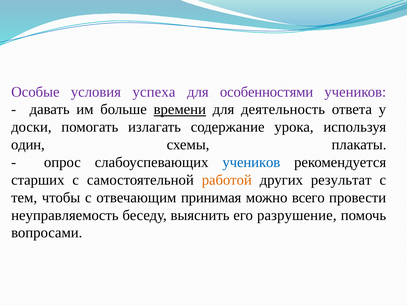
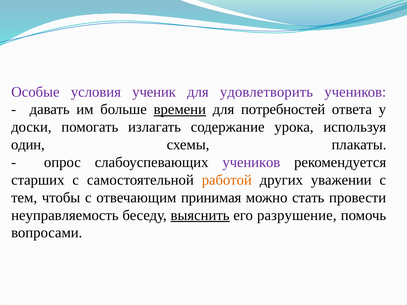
успеха: успеха -> ученик
особенностями: особенностями -> удовлетворить
деятельность: деятельность -> потребностей
учеников at (251, 162) colour: blue -> purple
результат: результат -> уважении
всего: всего -> стать
выяснить underline: none -> present
